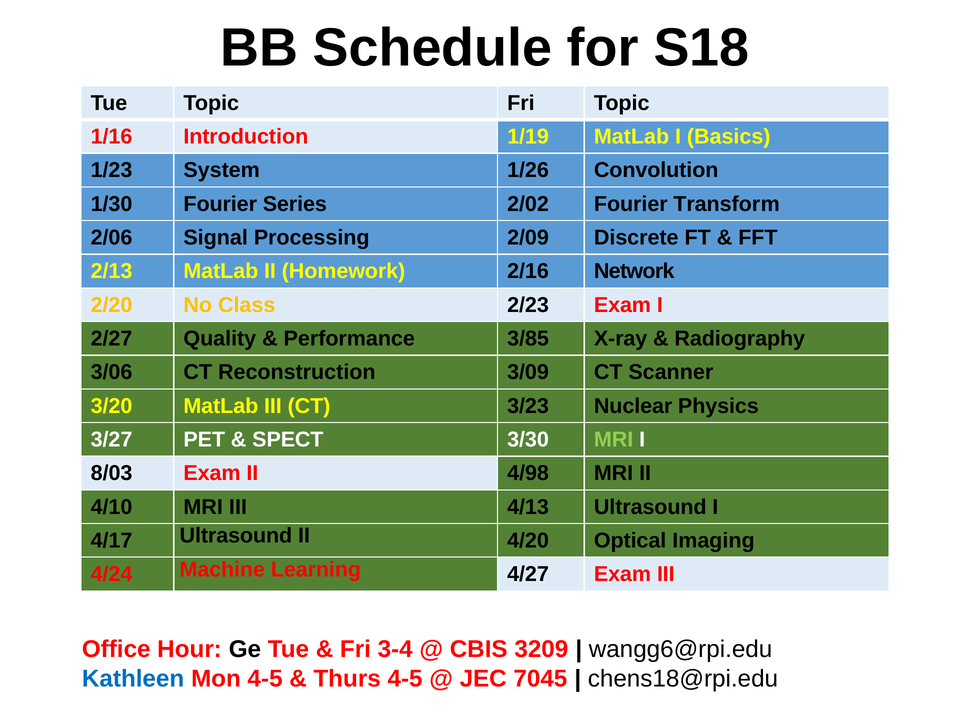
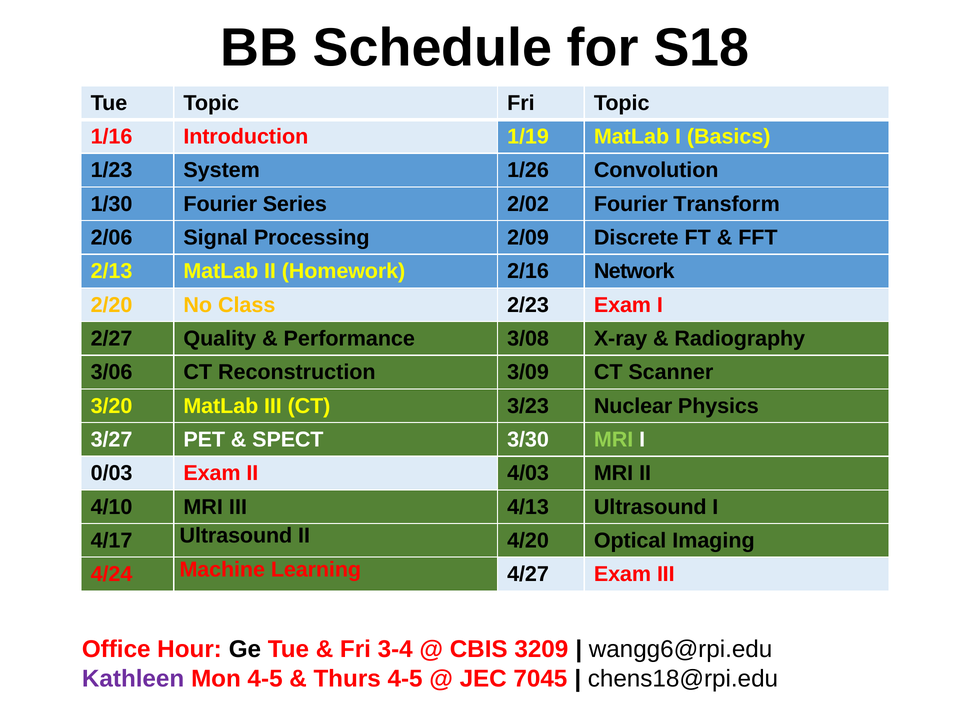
3/85: 3/85 -> 3/08
8/03: 8/03 -> 0/03
4/98: 4/98 -> 4/03
Kathleen colour: blue -> purple
